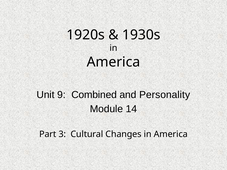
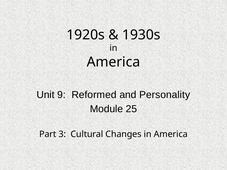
Combined: Combined -> Reformed
14: 14 -> 25
